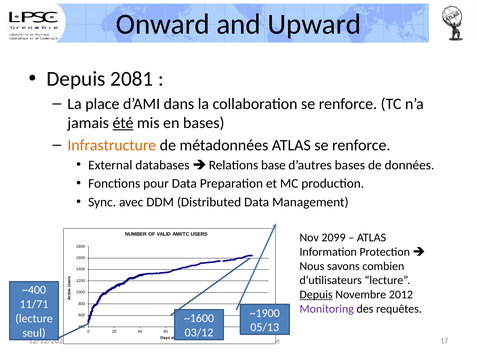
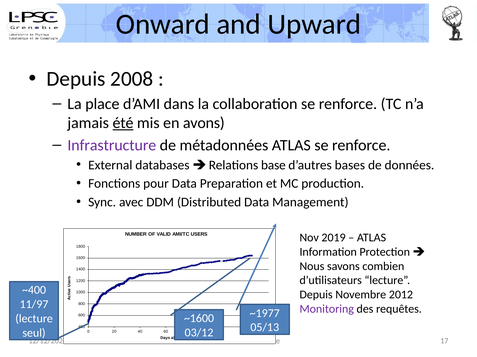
2081: 2081 -> 2008
en bases: bases -> avons
Infrastructure colour: orange -> purple
2099: 2099 -> 2019
Depuis at (316, 295) underline: present -> none
11/71: 11/71 -> 11/97
~1900: ~1900 -> ~1977
